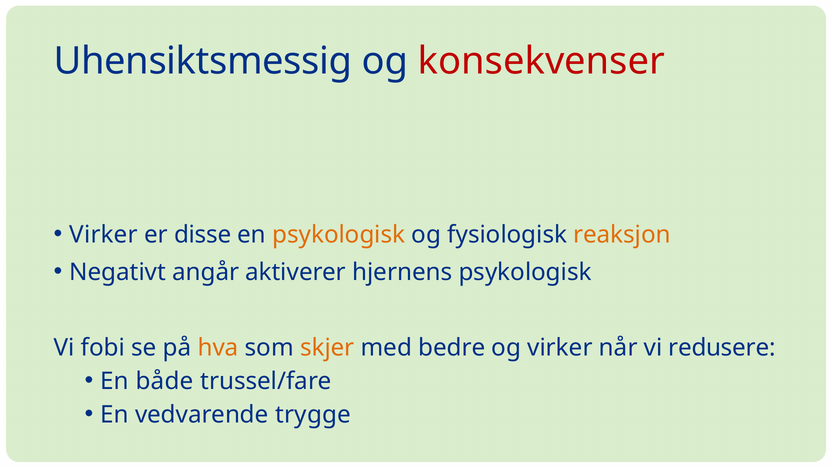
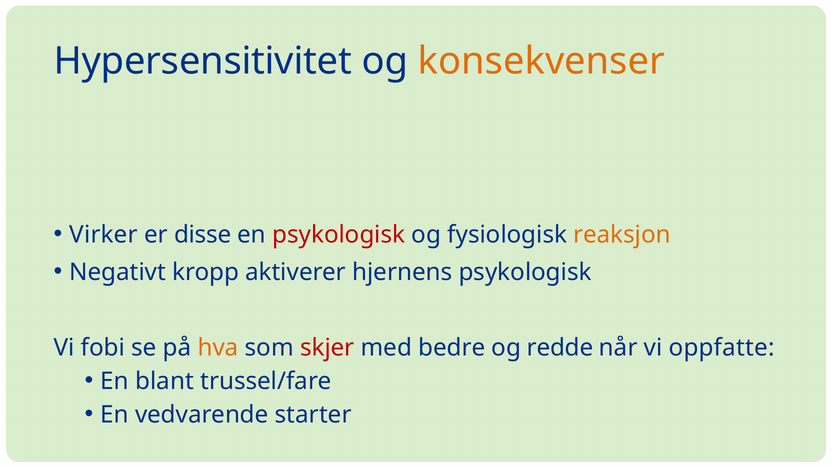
Uhensiktsmessig: Uhensiktsmessig -> Hypersensitivitet
konsekvenser colour: red -> orange
psykologisk at (339, 235) colour: orange -> red
angår: angår -> kropp
skjer colour: orange -> red
og virker: virker -> redde
redusere: redusere -> oppfatte
både: både -> blant
trygge: trygge -> starter
